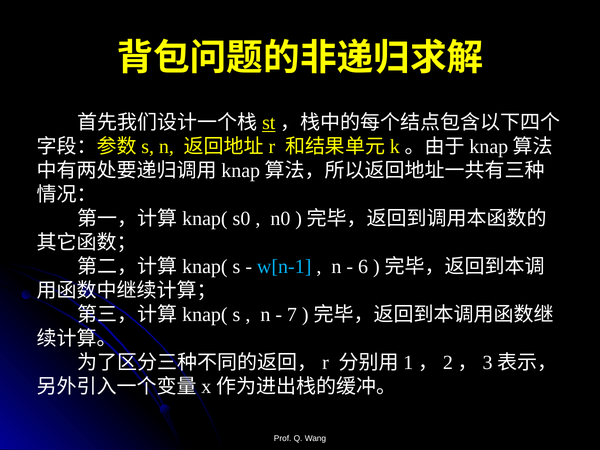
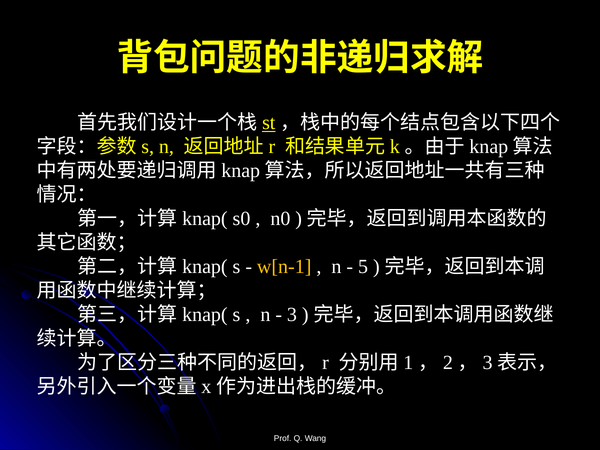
w[n-1 colour: light blue -> yellow
6: 6 -> 5
7: 7 -> 3
